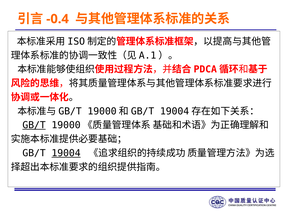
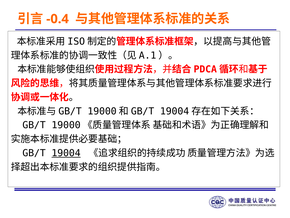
GB/T at (34, 125) underline: present -> none
